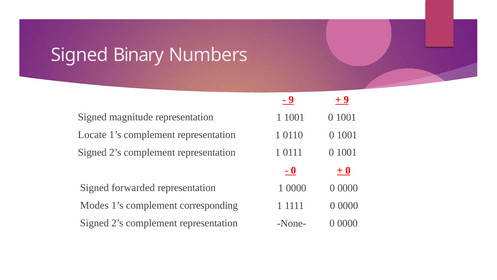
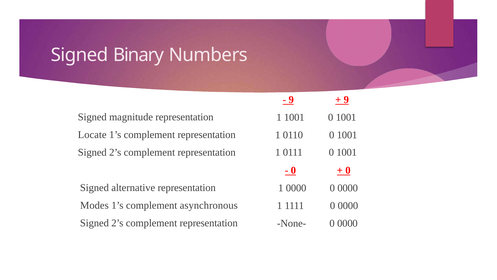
forwarded: forwarded -> alternative
corresponding: corresponding -> asynchronous
